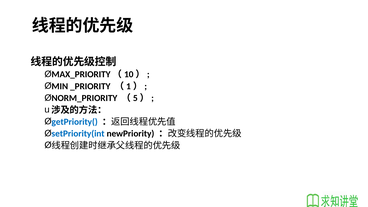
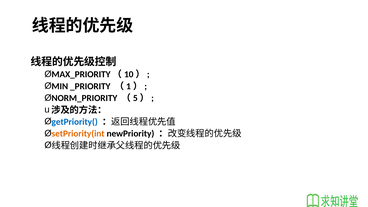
setPriority(int colour: blue -> orange
